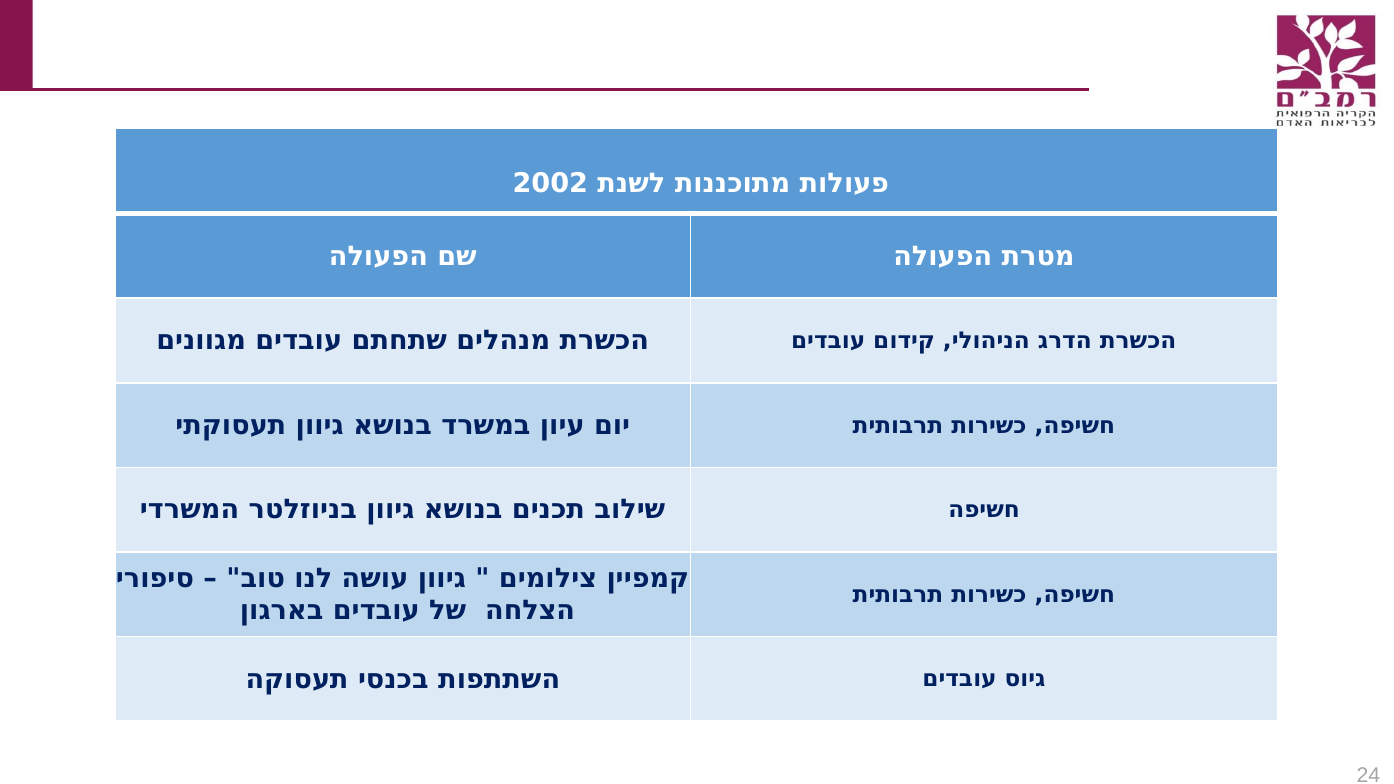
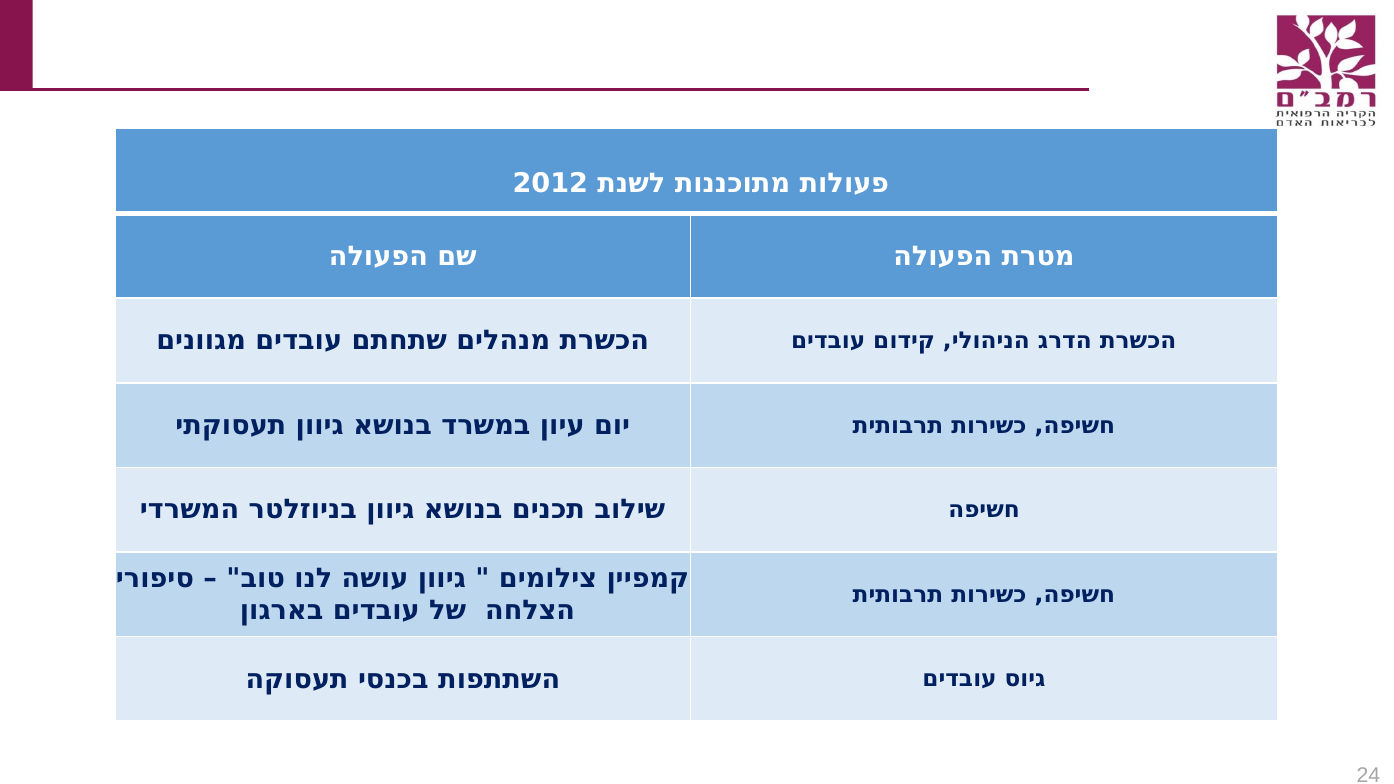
2002: 2002 -> 2012
